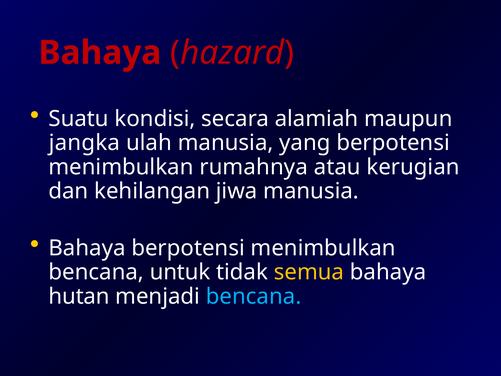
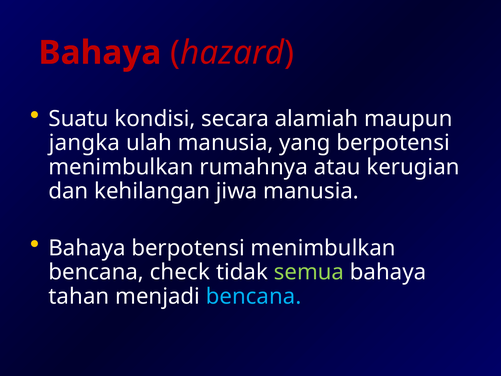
untuk: untuk -> check
semua colour: yellow -> light green
hutan: hutan -> tahan
